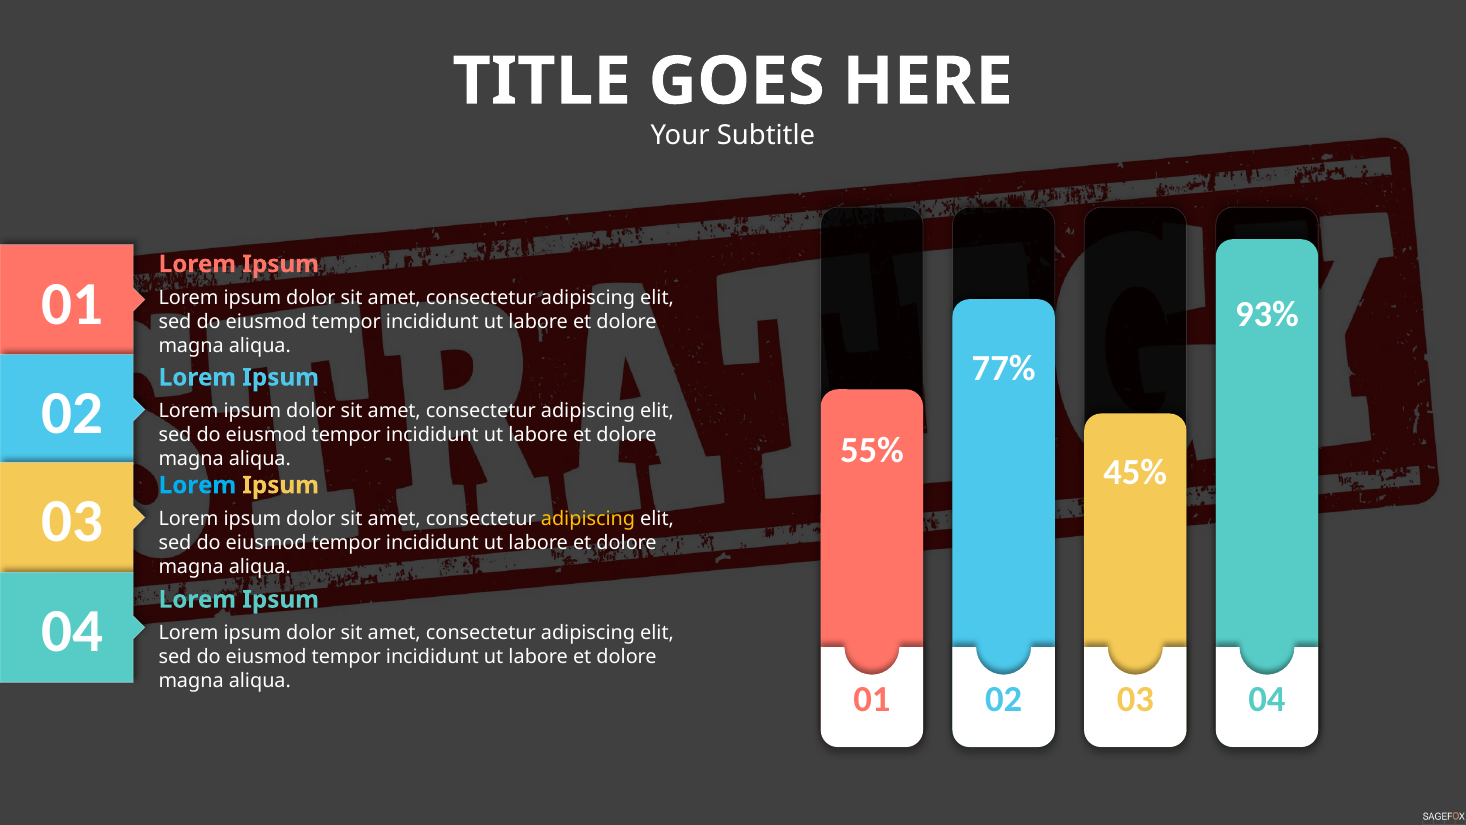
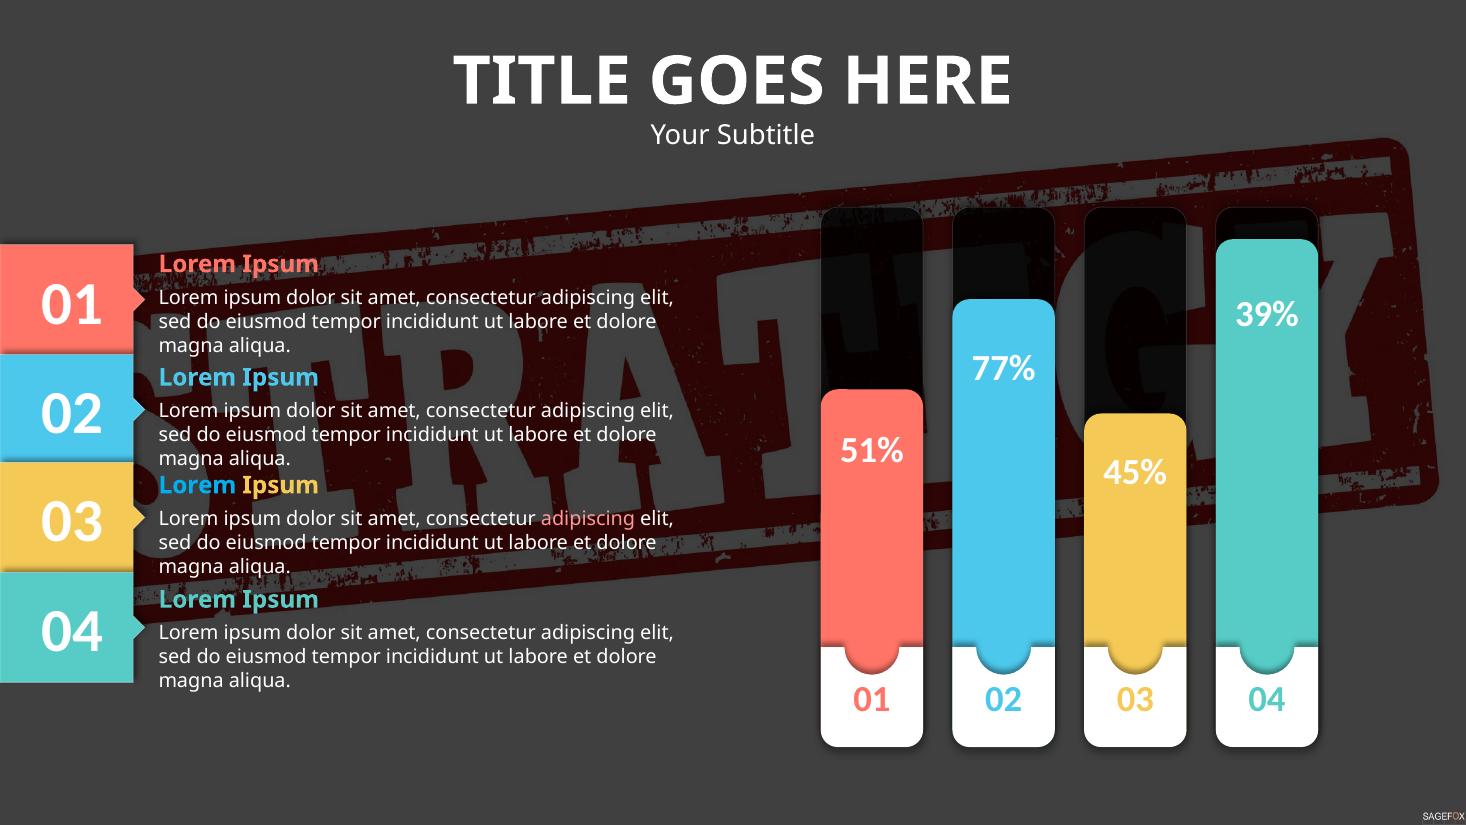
93%: 93% -> 39%
55%: 55% -> 51%
adipiscing at (588, 519) colour: yellow -> pink
